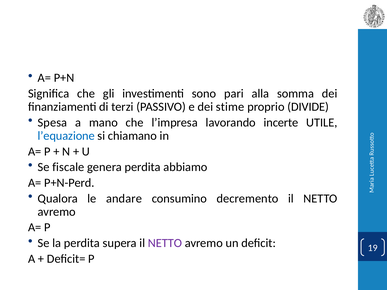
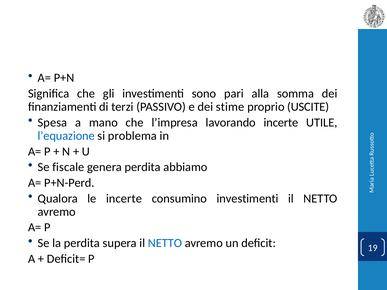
DIVIDE: DIVIDE -> USCITE
chiamano: chiamano -> problema
le andare: andare -> incerte
consumino decremento: decremento -> investimenti
NETTO at (165, 243) colour: purple -> blue
